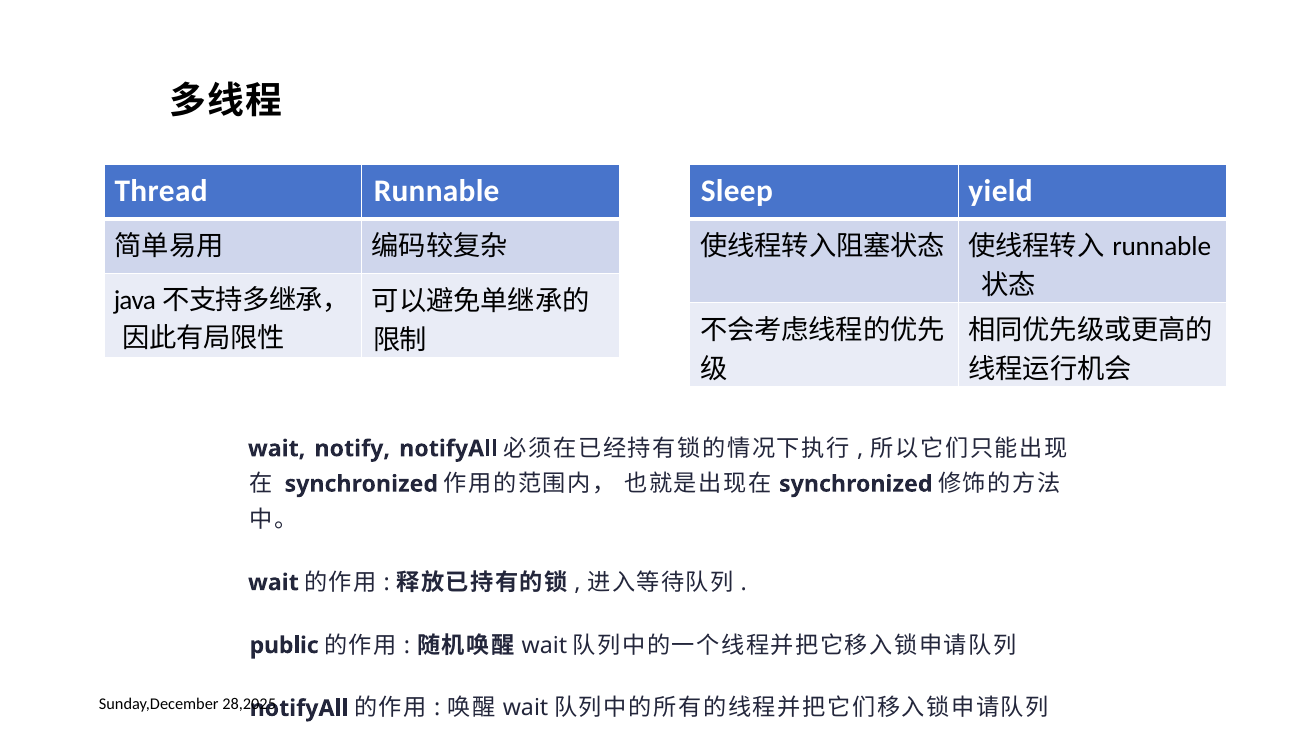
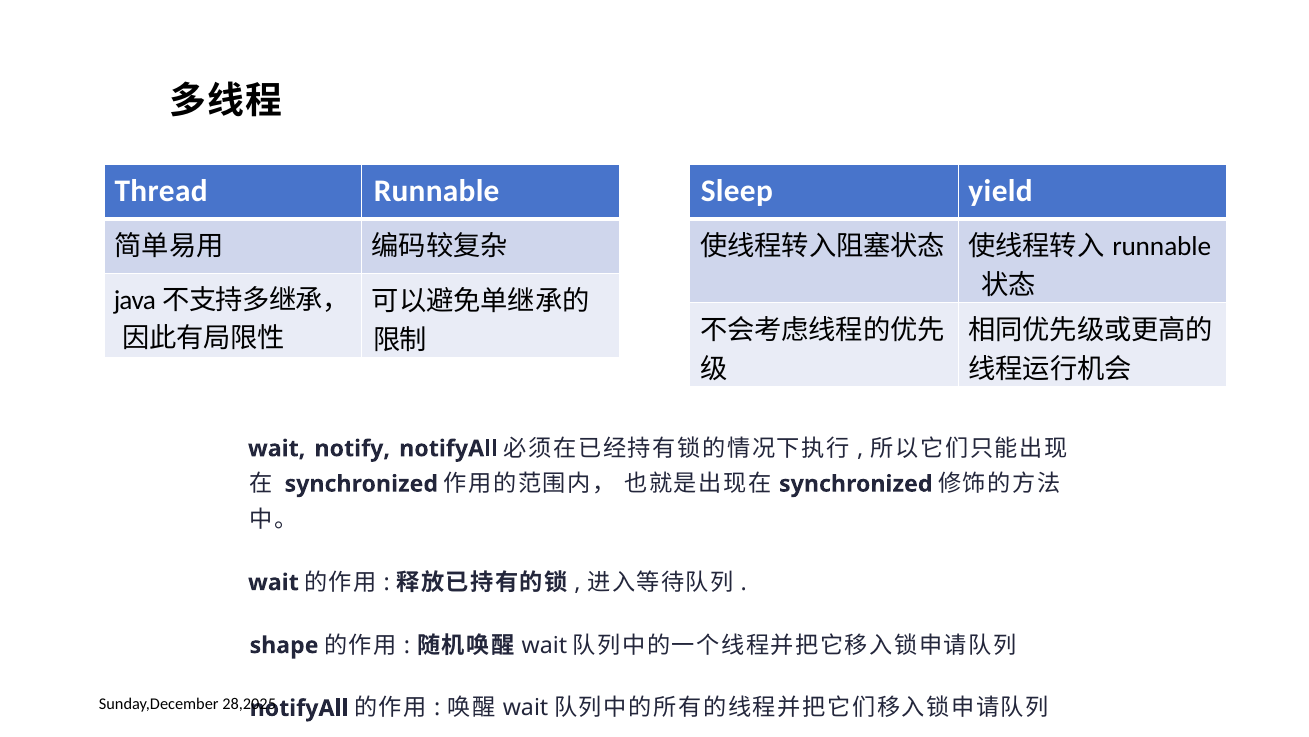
public: public -> shape
